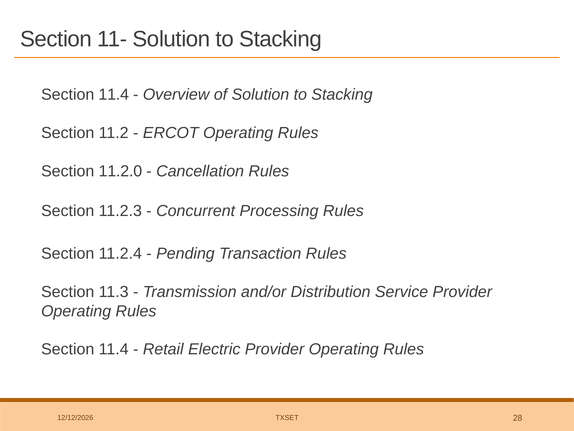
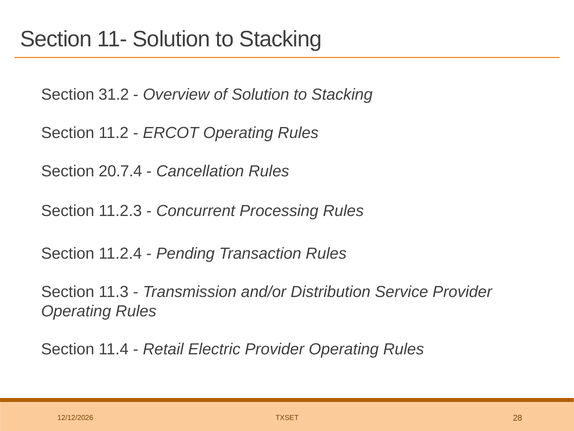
11.4 at (114, 94): 11.4 -> 31.2
11.2.0: 11.2.0 -> 20.7.4
